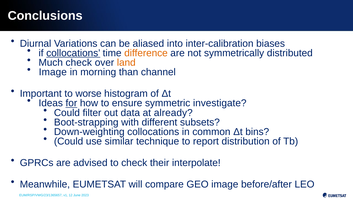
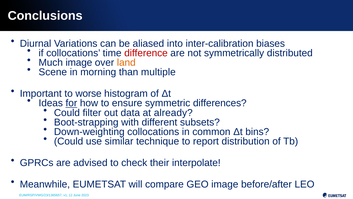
collocations at (73, 53) underline: present -> none
difference colour: orange -> red
Much check: check -> image
Image at (53, 72): Image -> Scene
channel: channel -> multiple
investigate: investigate -> differences
